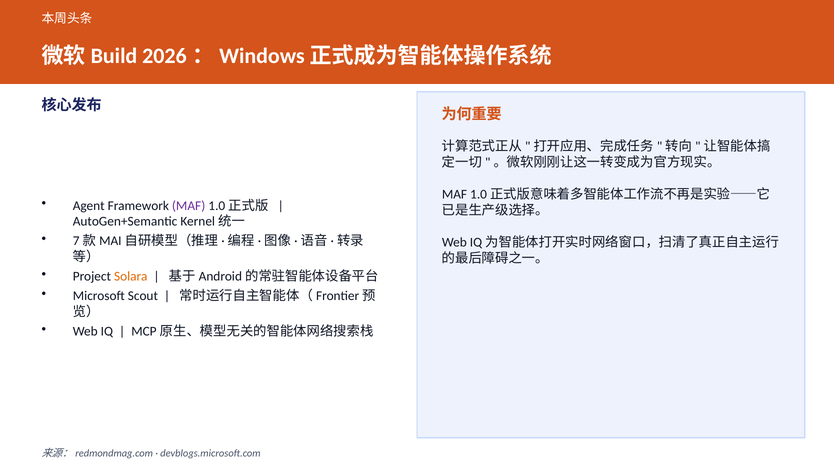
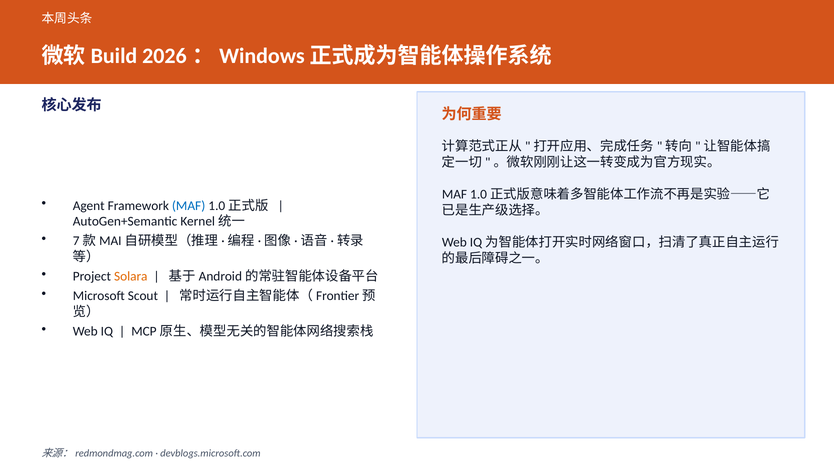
MAF at (189, 206) colour: purple -> blue
